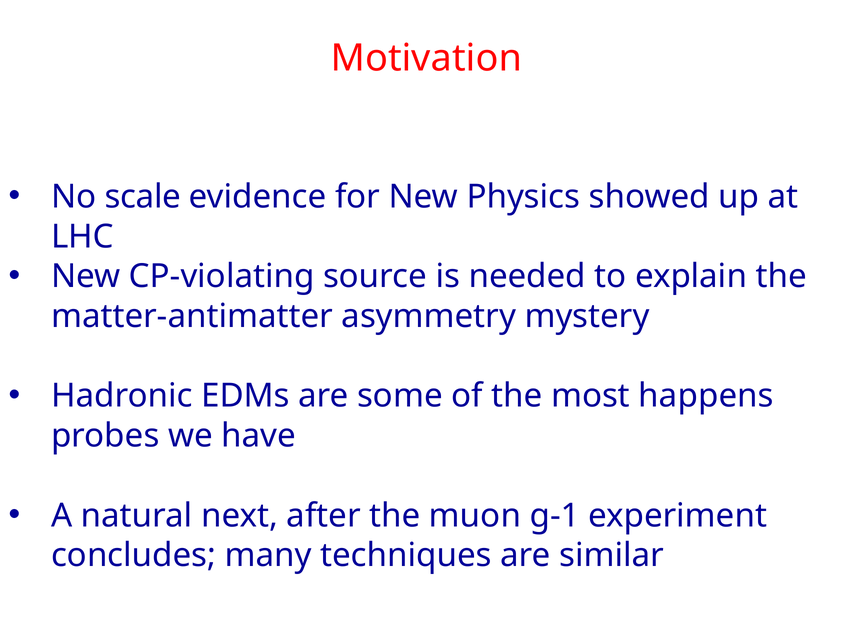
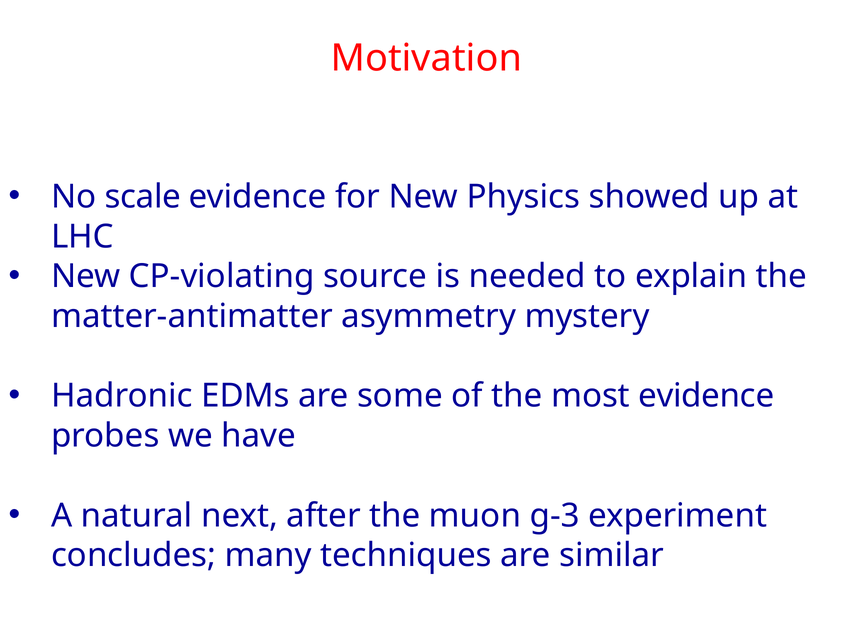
most happens: happens -> evidence
g-1: g-1 -> g-3
